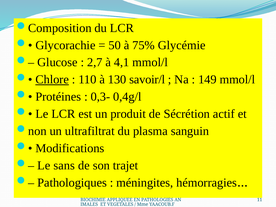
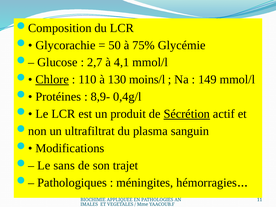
savoir/l: savoir/l -> moins/l
0,3-: 0,3- -> 8,9-
Sécrétion underline: none -> present
